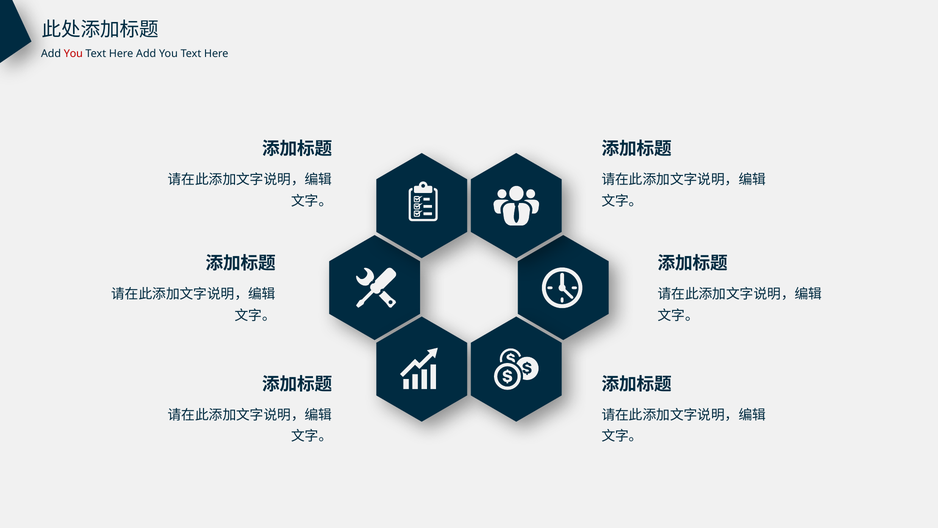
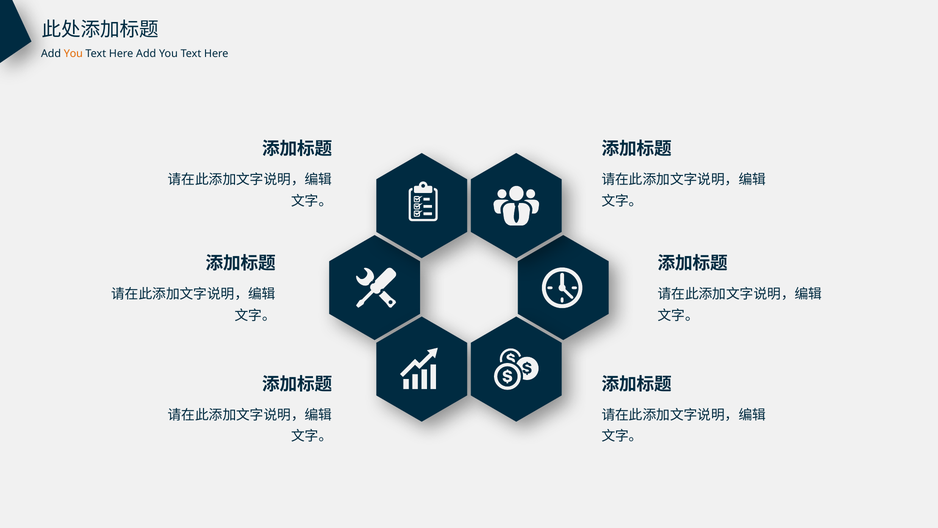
You at (73, 54) colour: red -> orange
